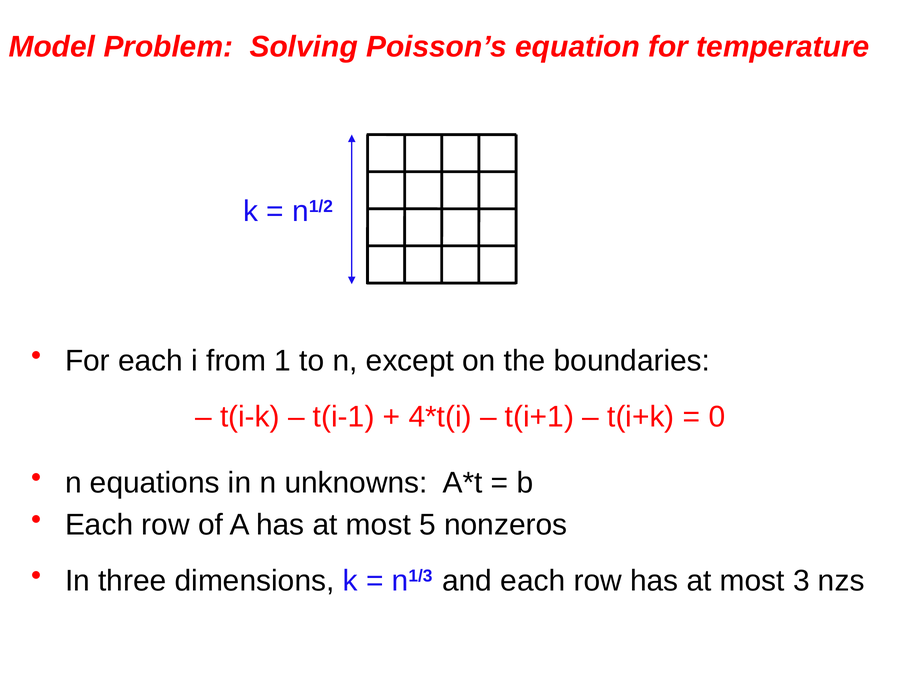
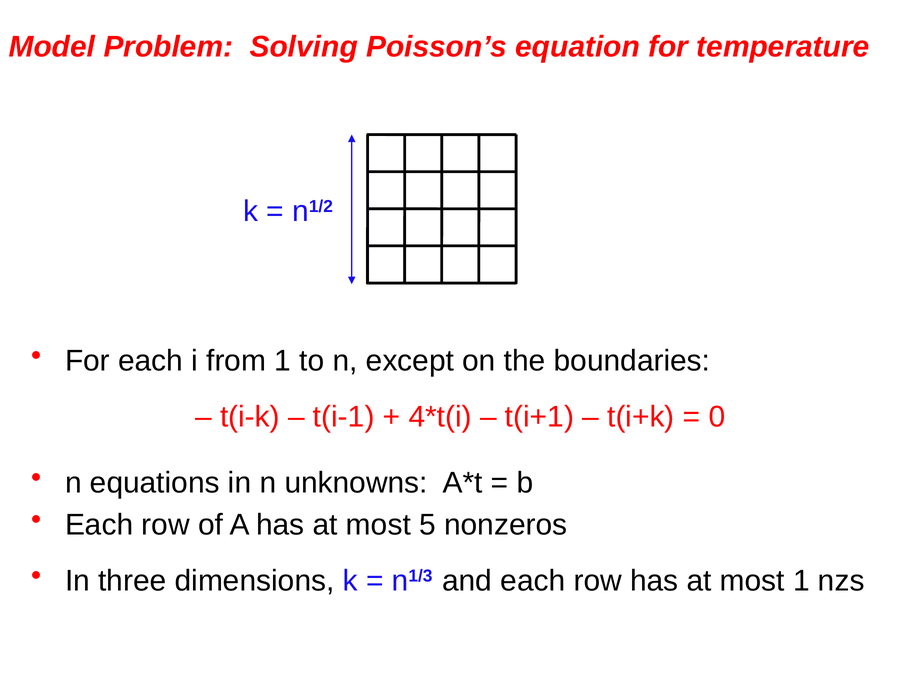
most 3: 3 -> 1
